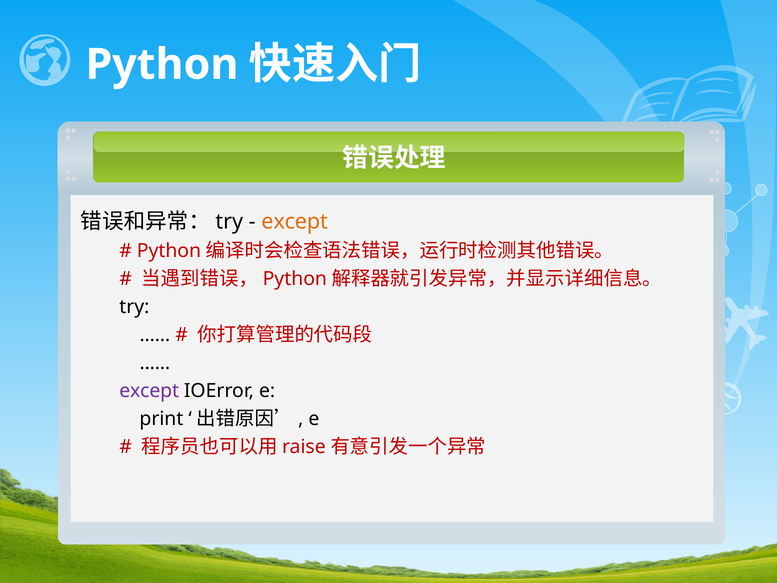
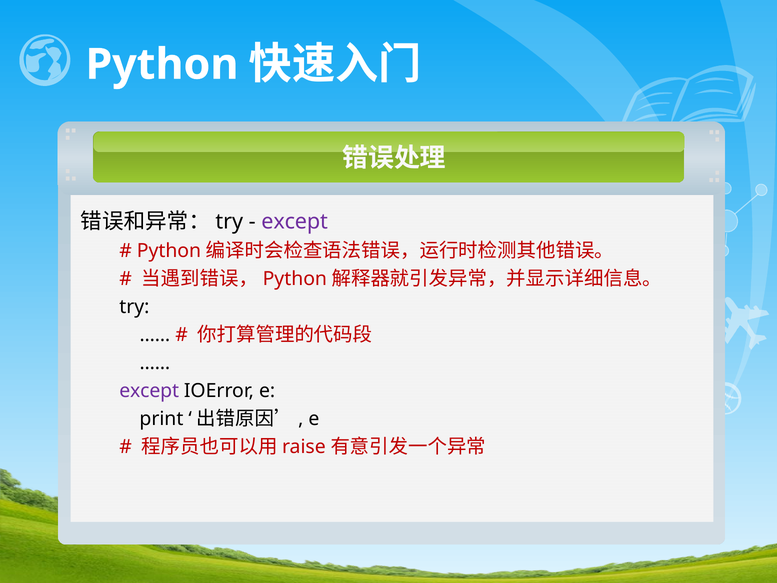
except at (295, 222) colour: orange -> purple
